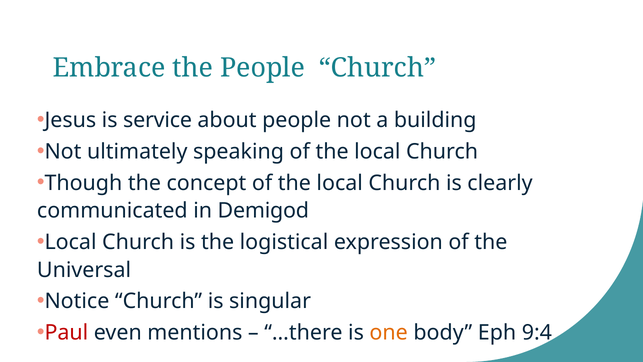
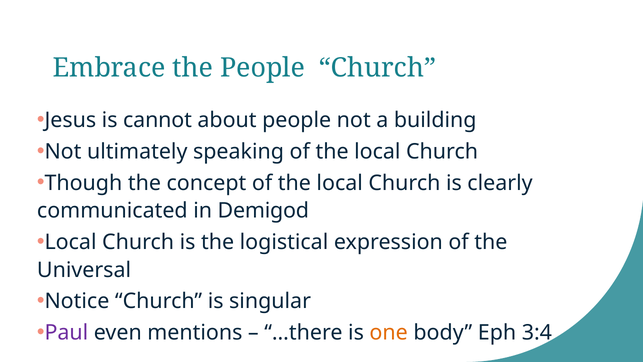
service: service -> cannot
Paul colour: red -> purple
9:4: 9:4 -> 3:4
